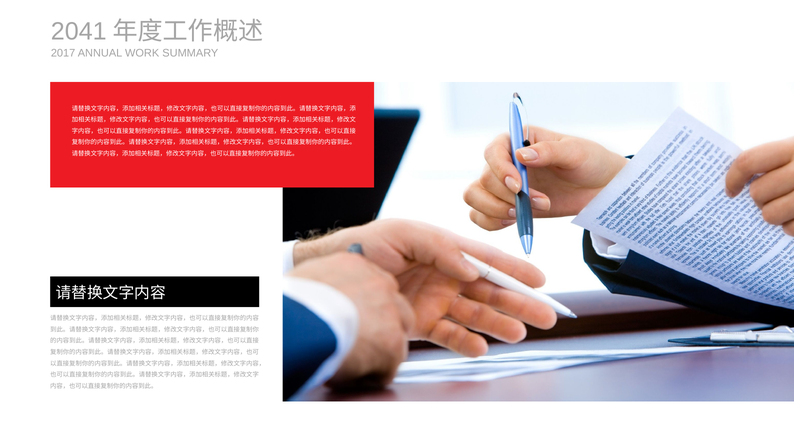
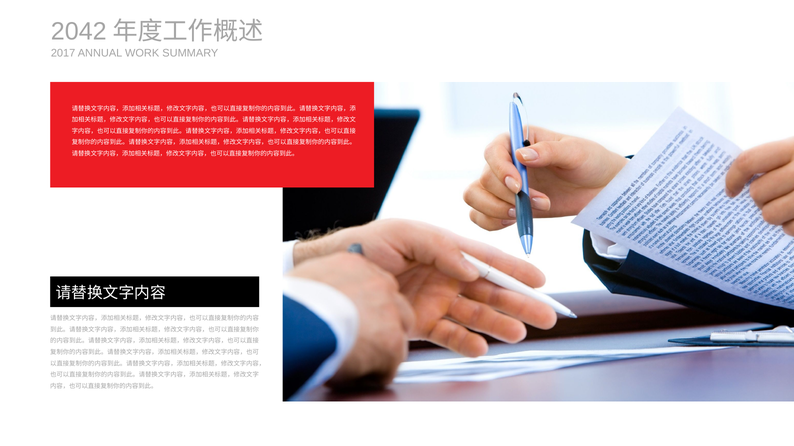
2041: 2041 -> 2042
